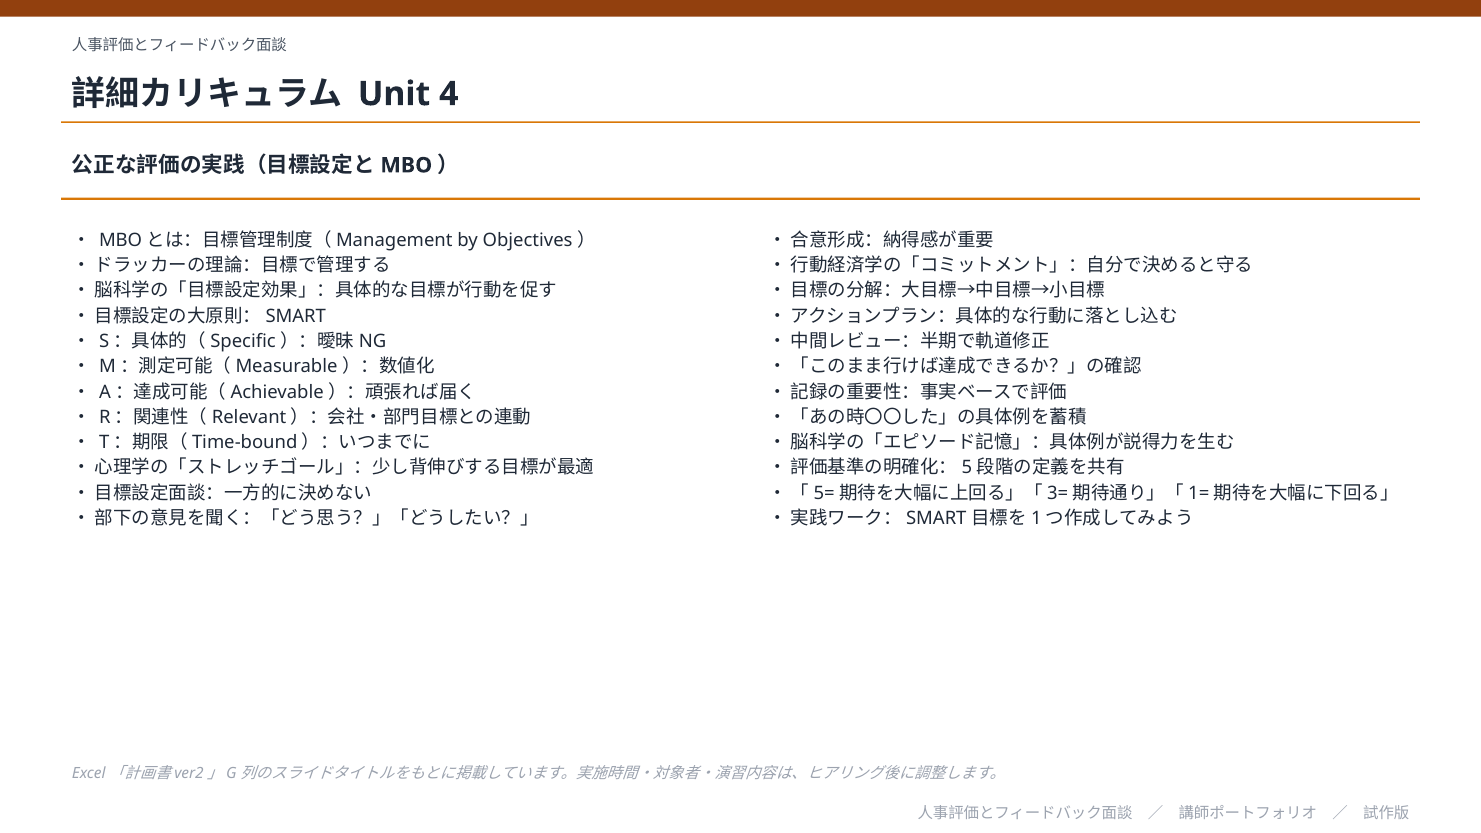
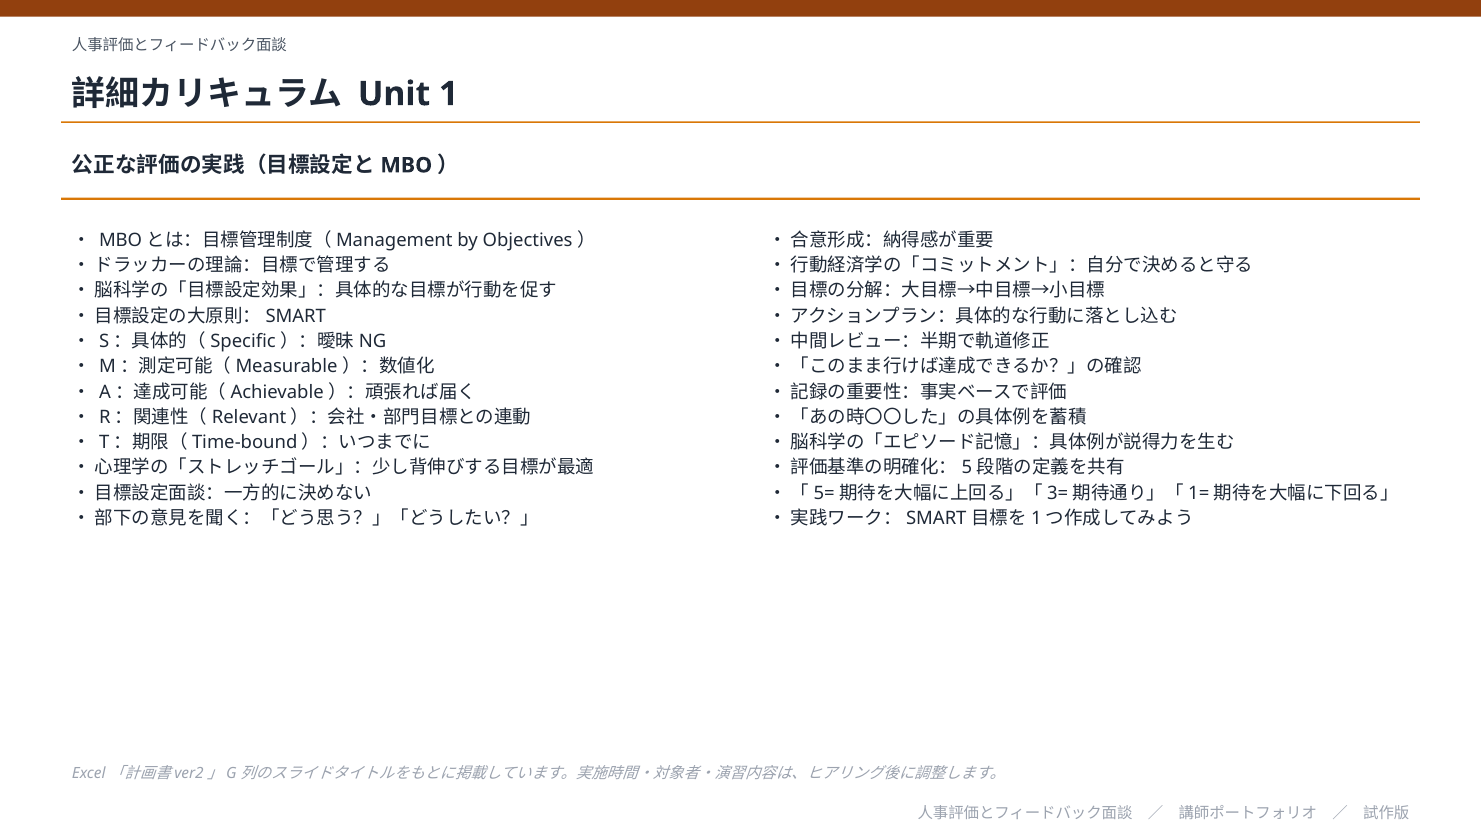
4: 4 -> 1
